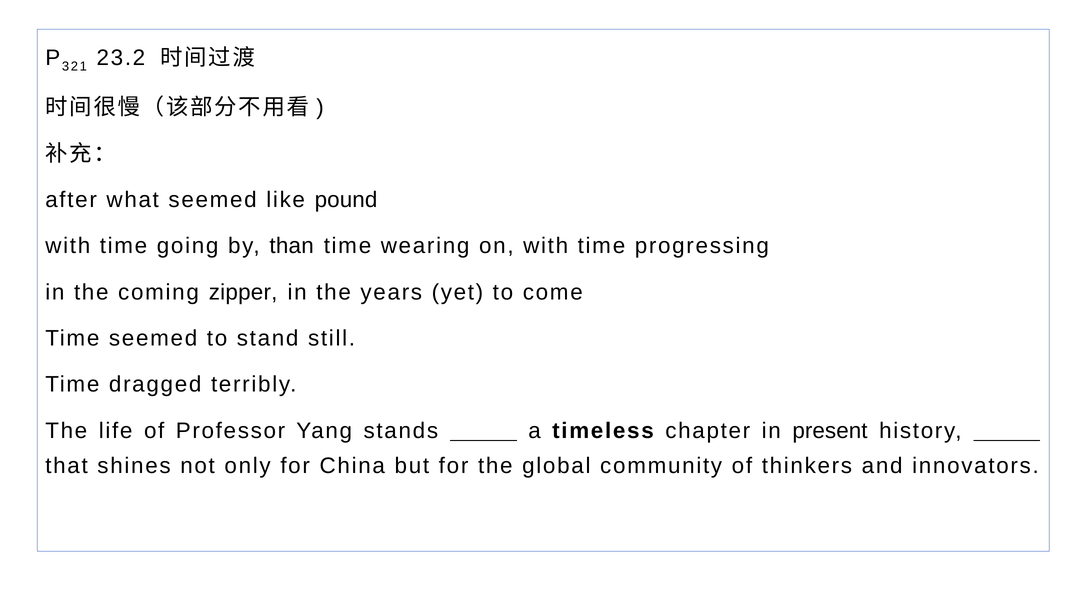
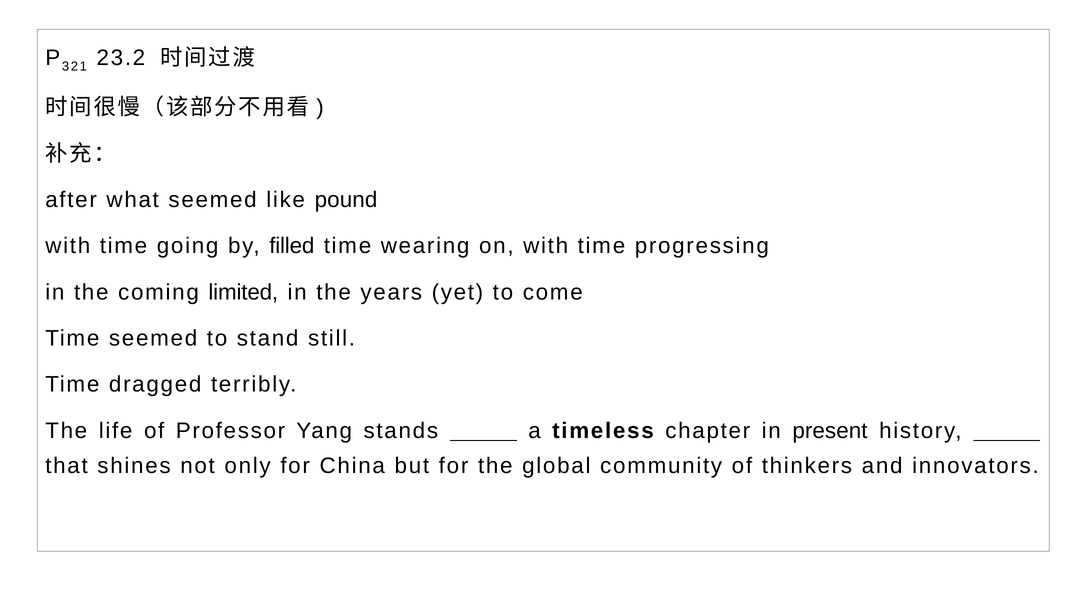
than: than -> filled
zipper: zipper -> limited
